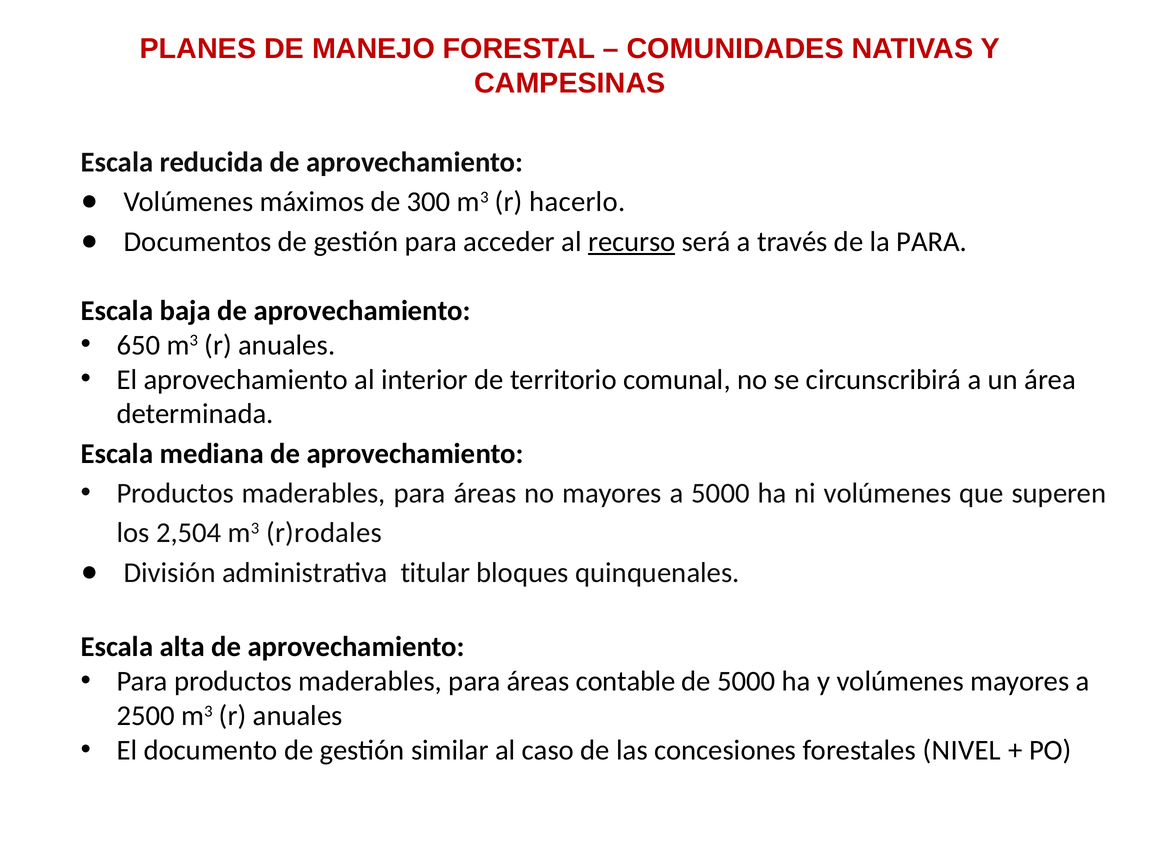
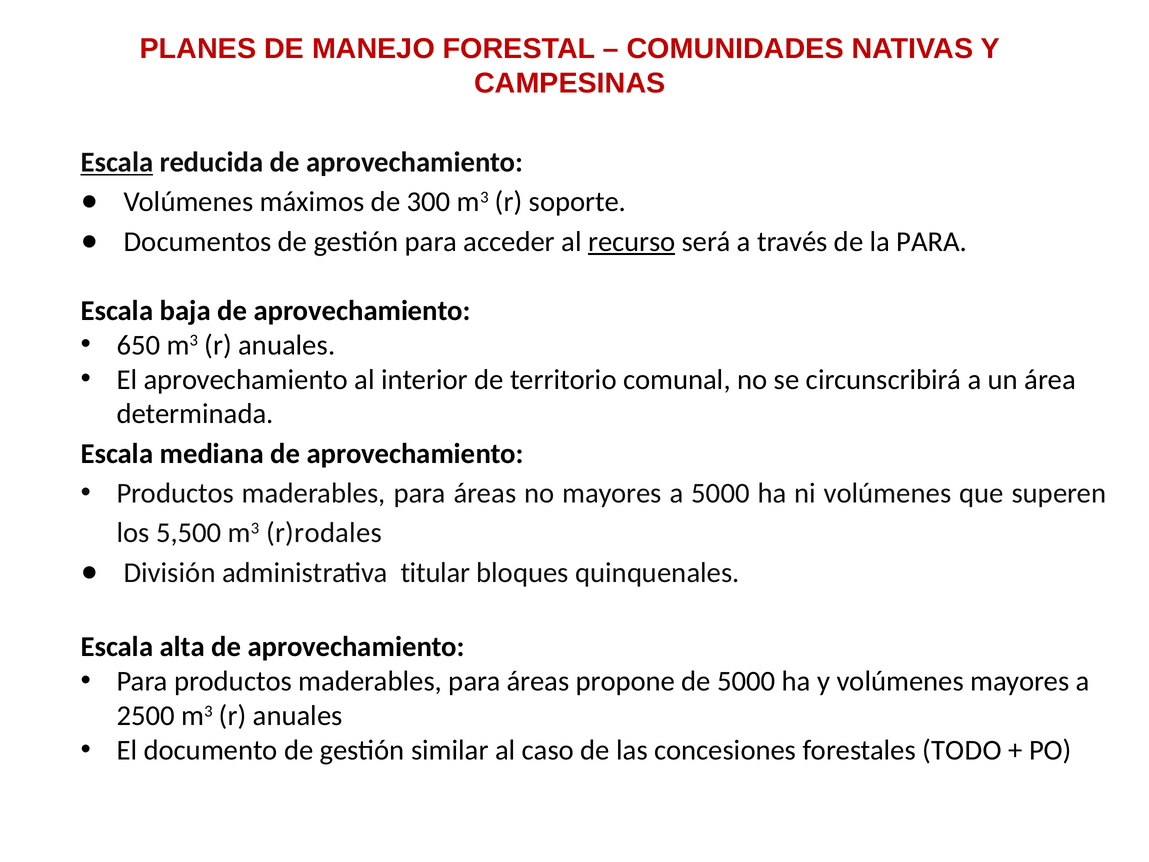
Escala at (117, 162) underline: none -> present
hacerlo: hacerlo -> soporte
2,504: 2,504 -> 5,500
contable: contable -> propone
NIVEL: NIVEL -> TODO
